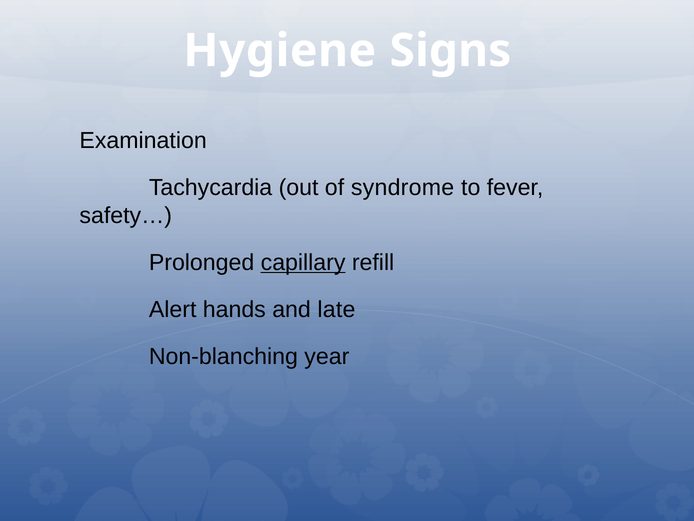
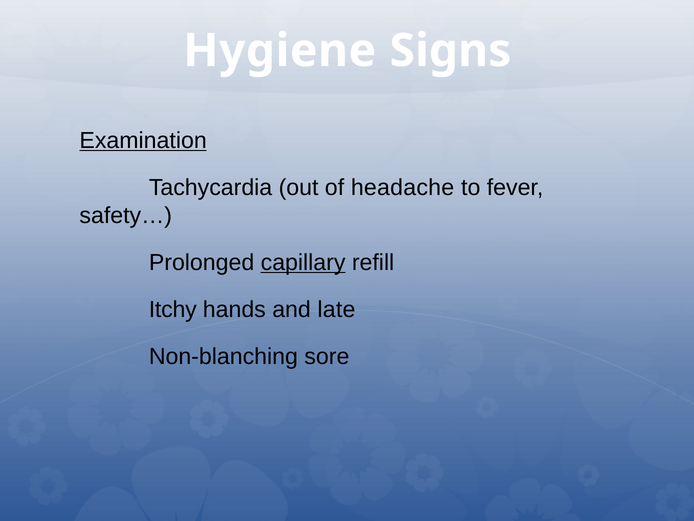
Examination underline: none -> present
syndrome: syndrome -> headache
Alert: Alert -> Itchy
year: year -> sore
